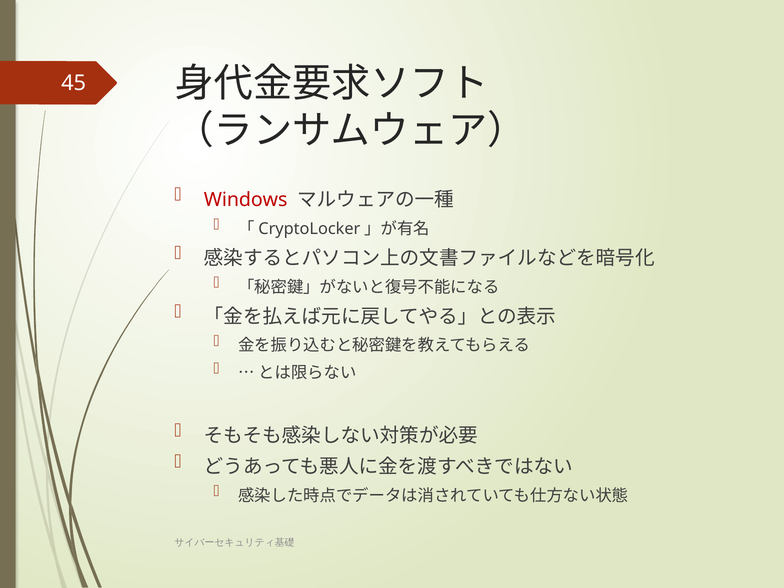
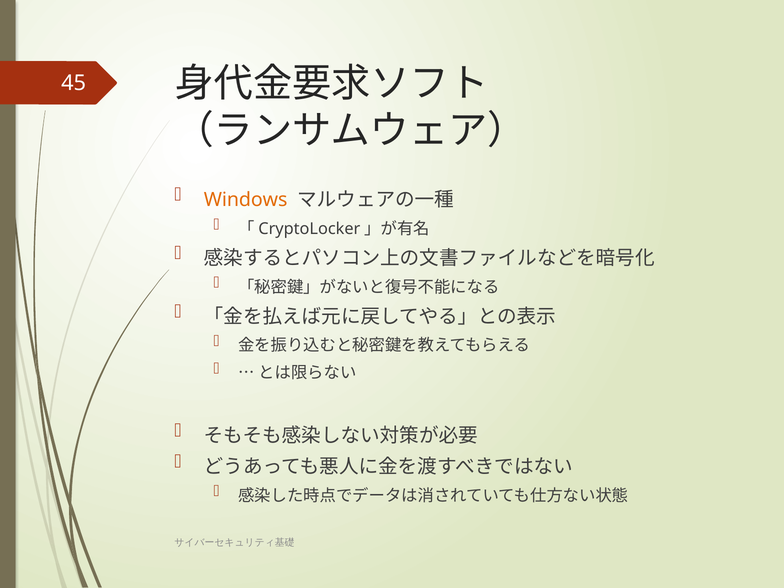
Windows colour: red -> orange
